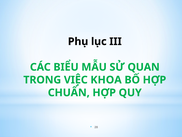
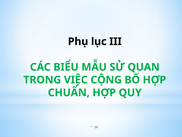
KHOA: KHOA -> CỘNG
